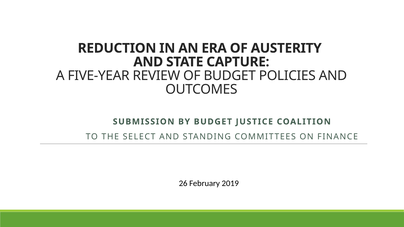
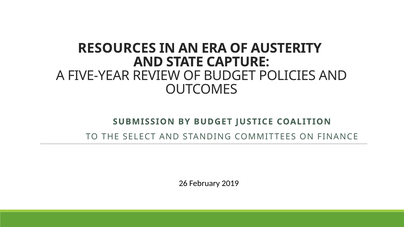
REDUCTION: REDUCTION -> RESOURCES
